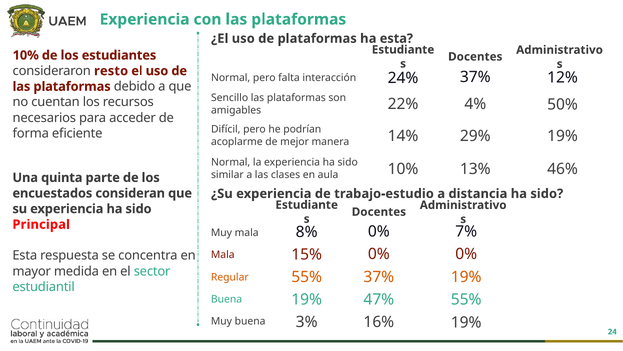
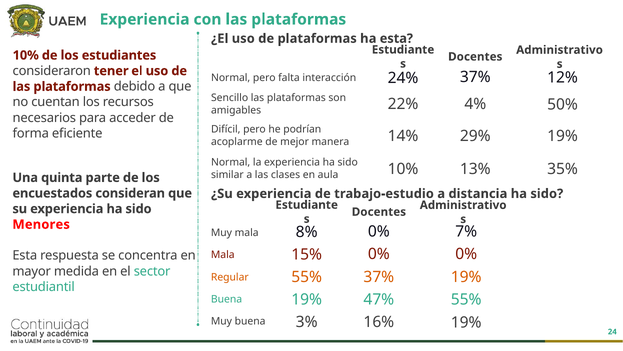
resto: resto -> tener
46%: 46% -> 35%
Principal: Principal -> Menores
